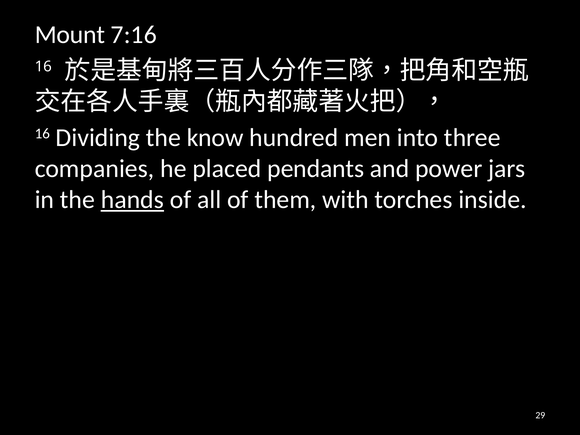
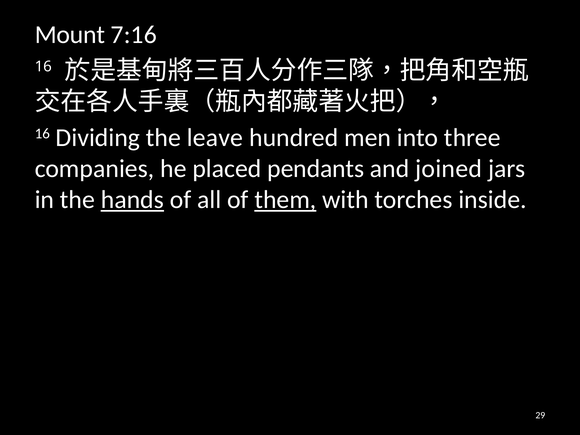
know: know -> leave
power: power -> joined
them underline: none -> present
